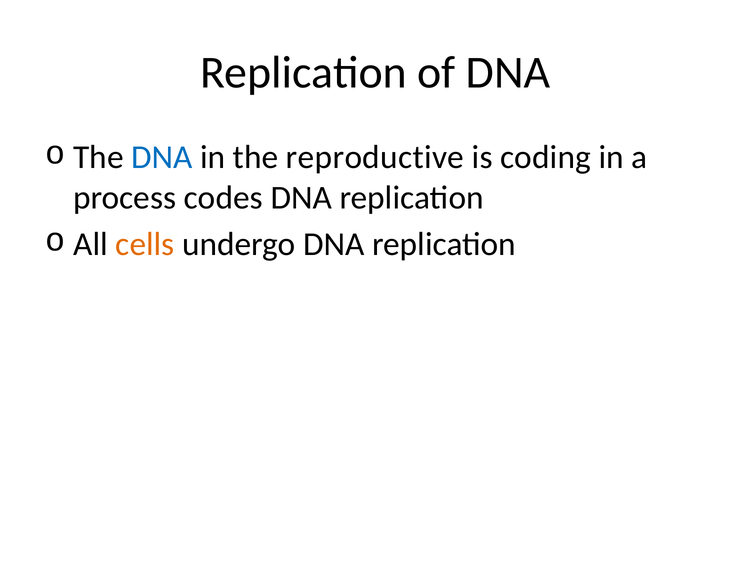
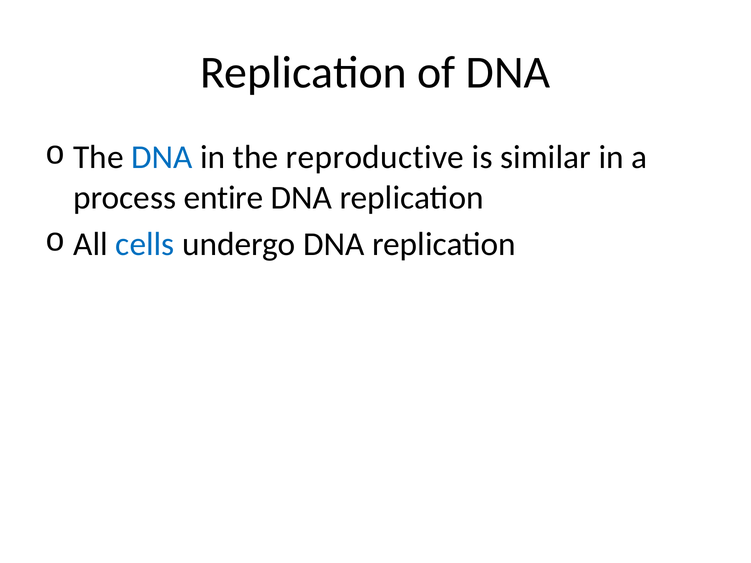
coding: coding -> similar
codes: codes -> entire
cells colour: orange -> blue
